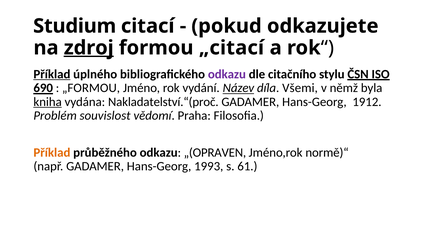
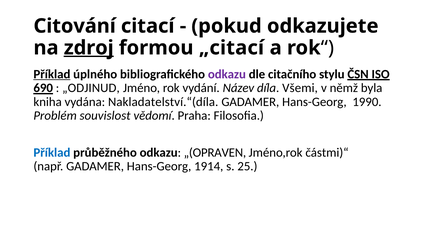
Studium: Studium -> Citování
„FORMOU: „FORMOU -> „ODJINUD
Název underline: present -> none
kniha underline: present -> none
Nakladatelství.“(proč: Nakladatelství.“(proč -> Nakladatelství.“(díla
1912: 1912 -> 1990
Příklad at (52, 153) colour: orange -> blue
normě)“: normě)“ -> částmi)“
1993: 1993 -> 1914
61: 61 -> 25
